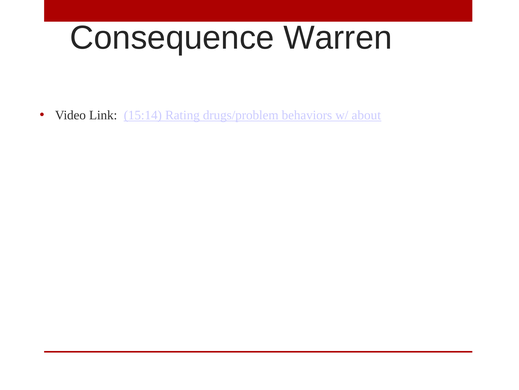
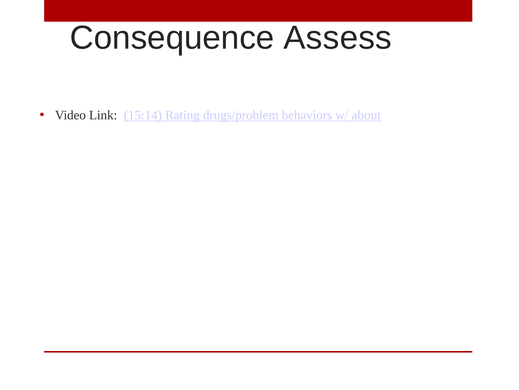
Warren: Warren -> Assess
